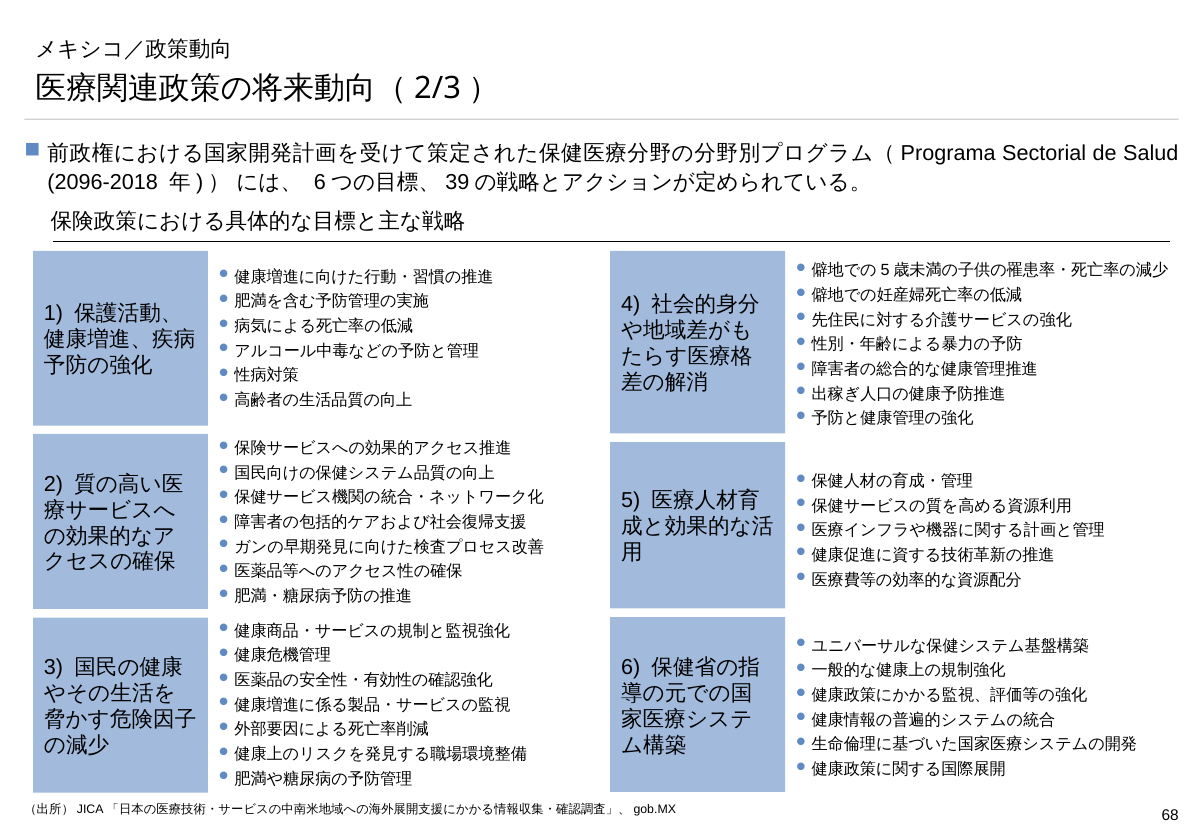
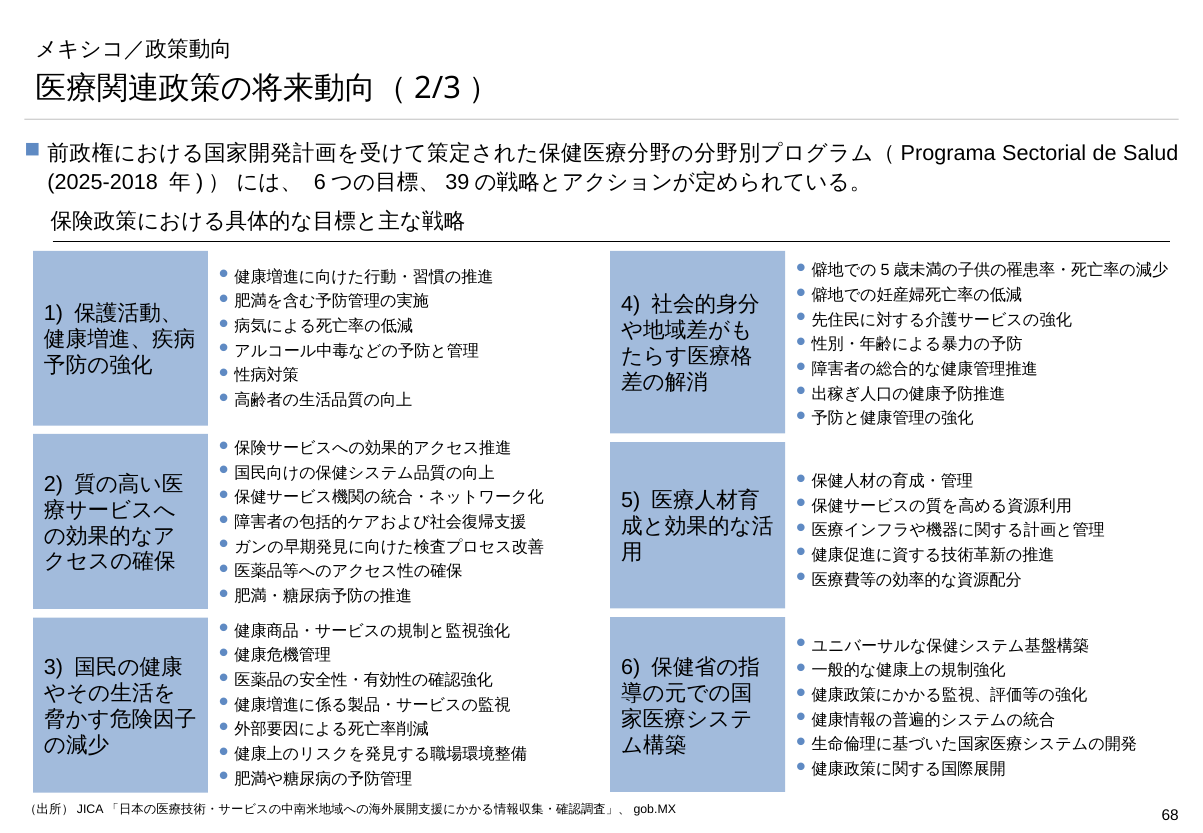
2096-2018: 2096-2018 -> 2025-2018
